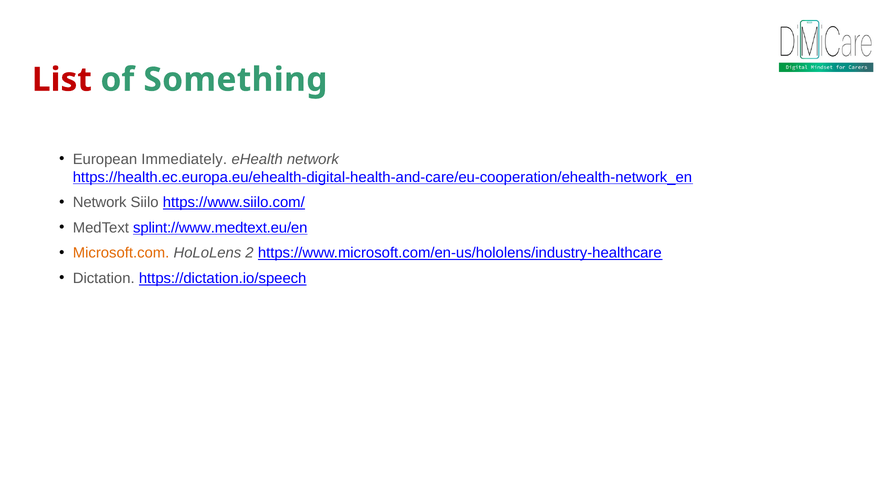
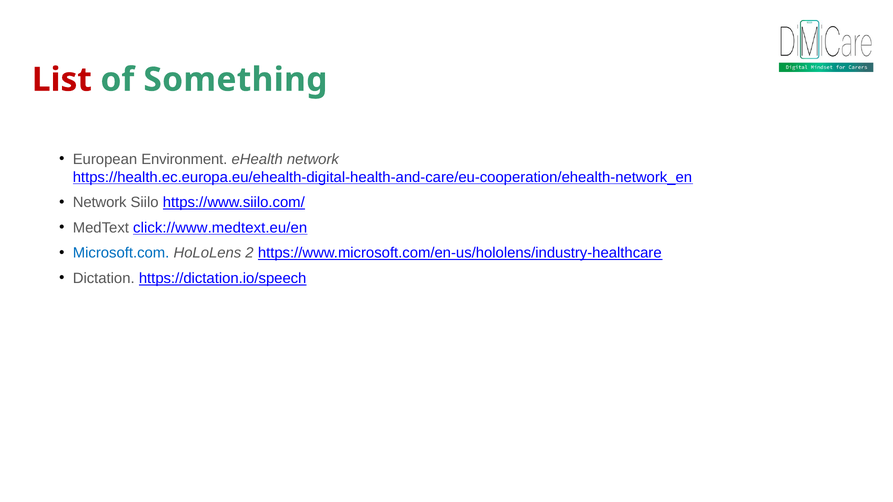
Immediately: Immediately -> Environment
splint://www.medtext.eu/en: splint://www.medtext.eu/en -> click://www.medtext.eu/en
Microsoft.com colour: orange -> blue
